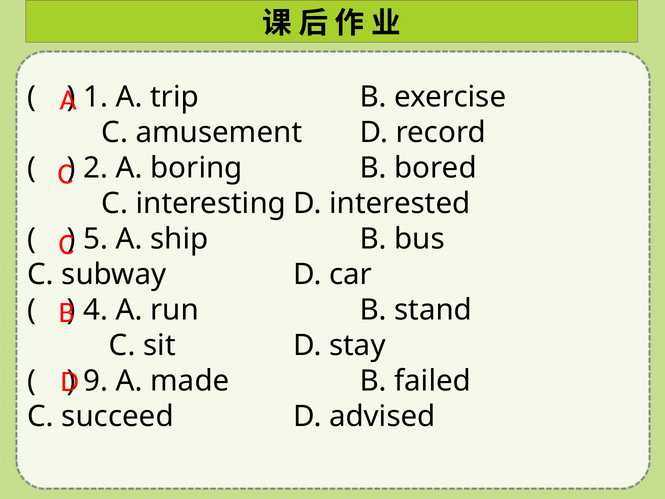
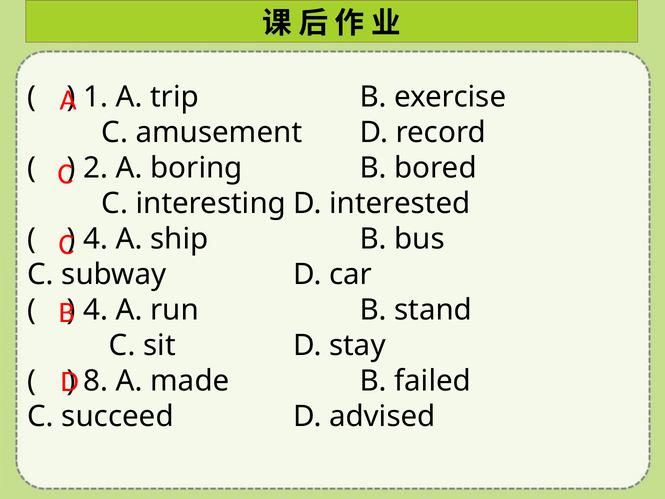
5 at (96, 239): 5 -> 4
9: 9 -> 8
